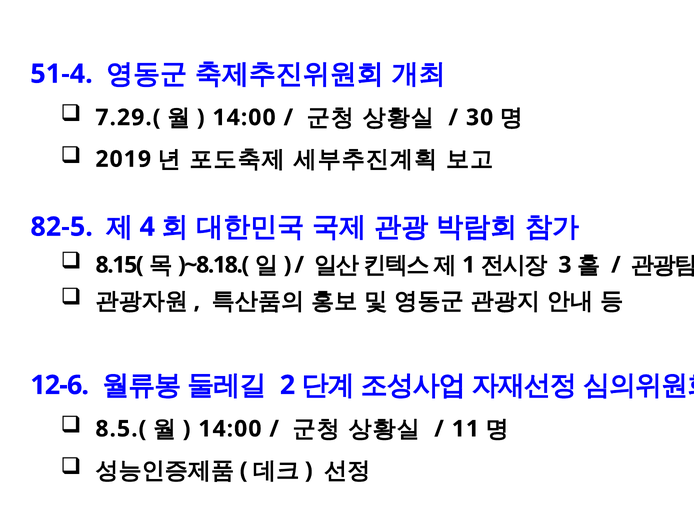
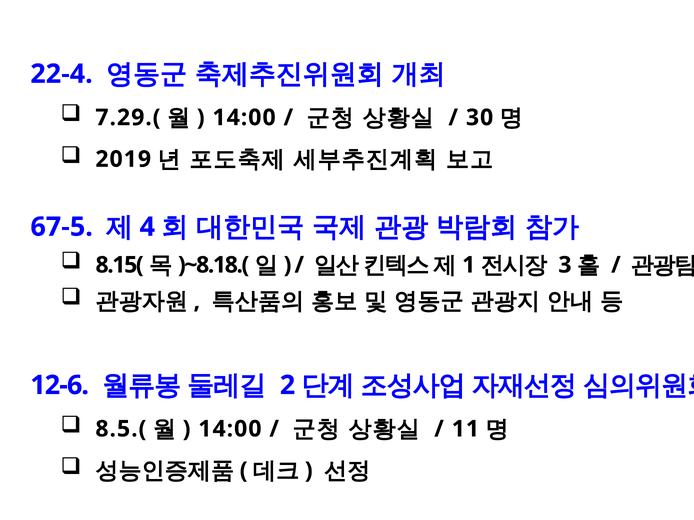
51-4: 51-4 -> 22-4
82-5: 82-5 -> 67-5
